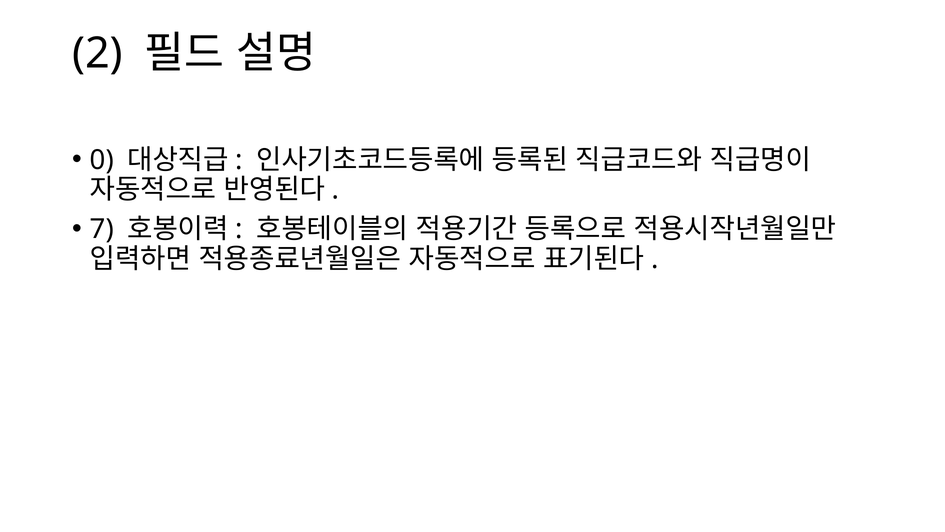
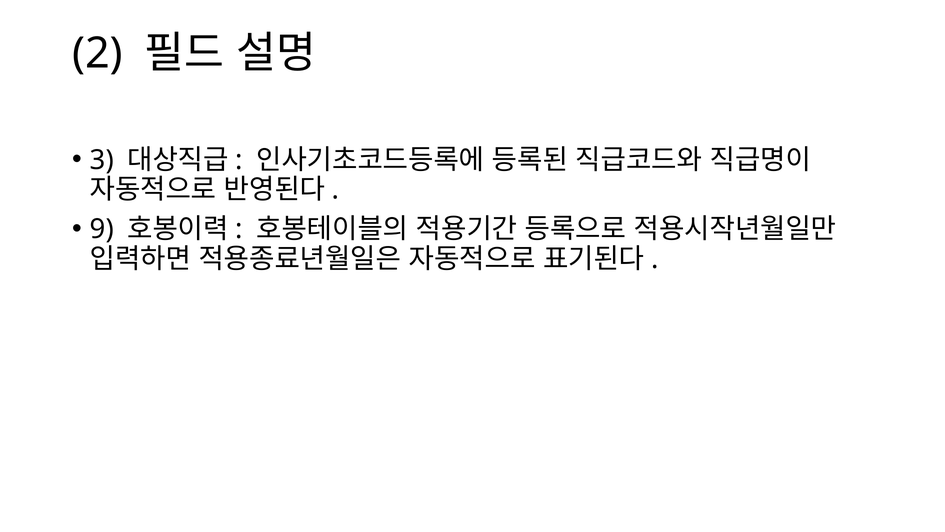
0: 0 -> 3
7: 7 -> 9
